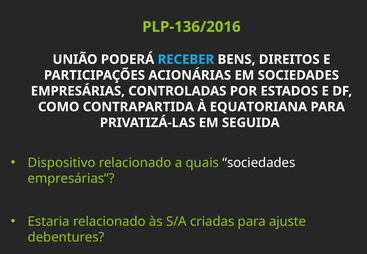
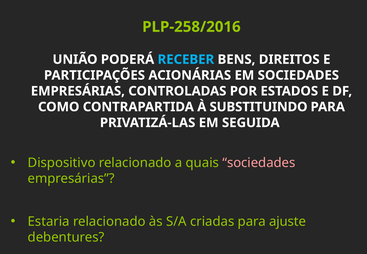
PLP-136/2016: PLP-136/2016 -> PLP-258/2016
EQUATORIANA: EQUATORIANA -> SUBSTITUINDO
sociedades at (259, 163) colour: white -> pink
